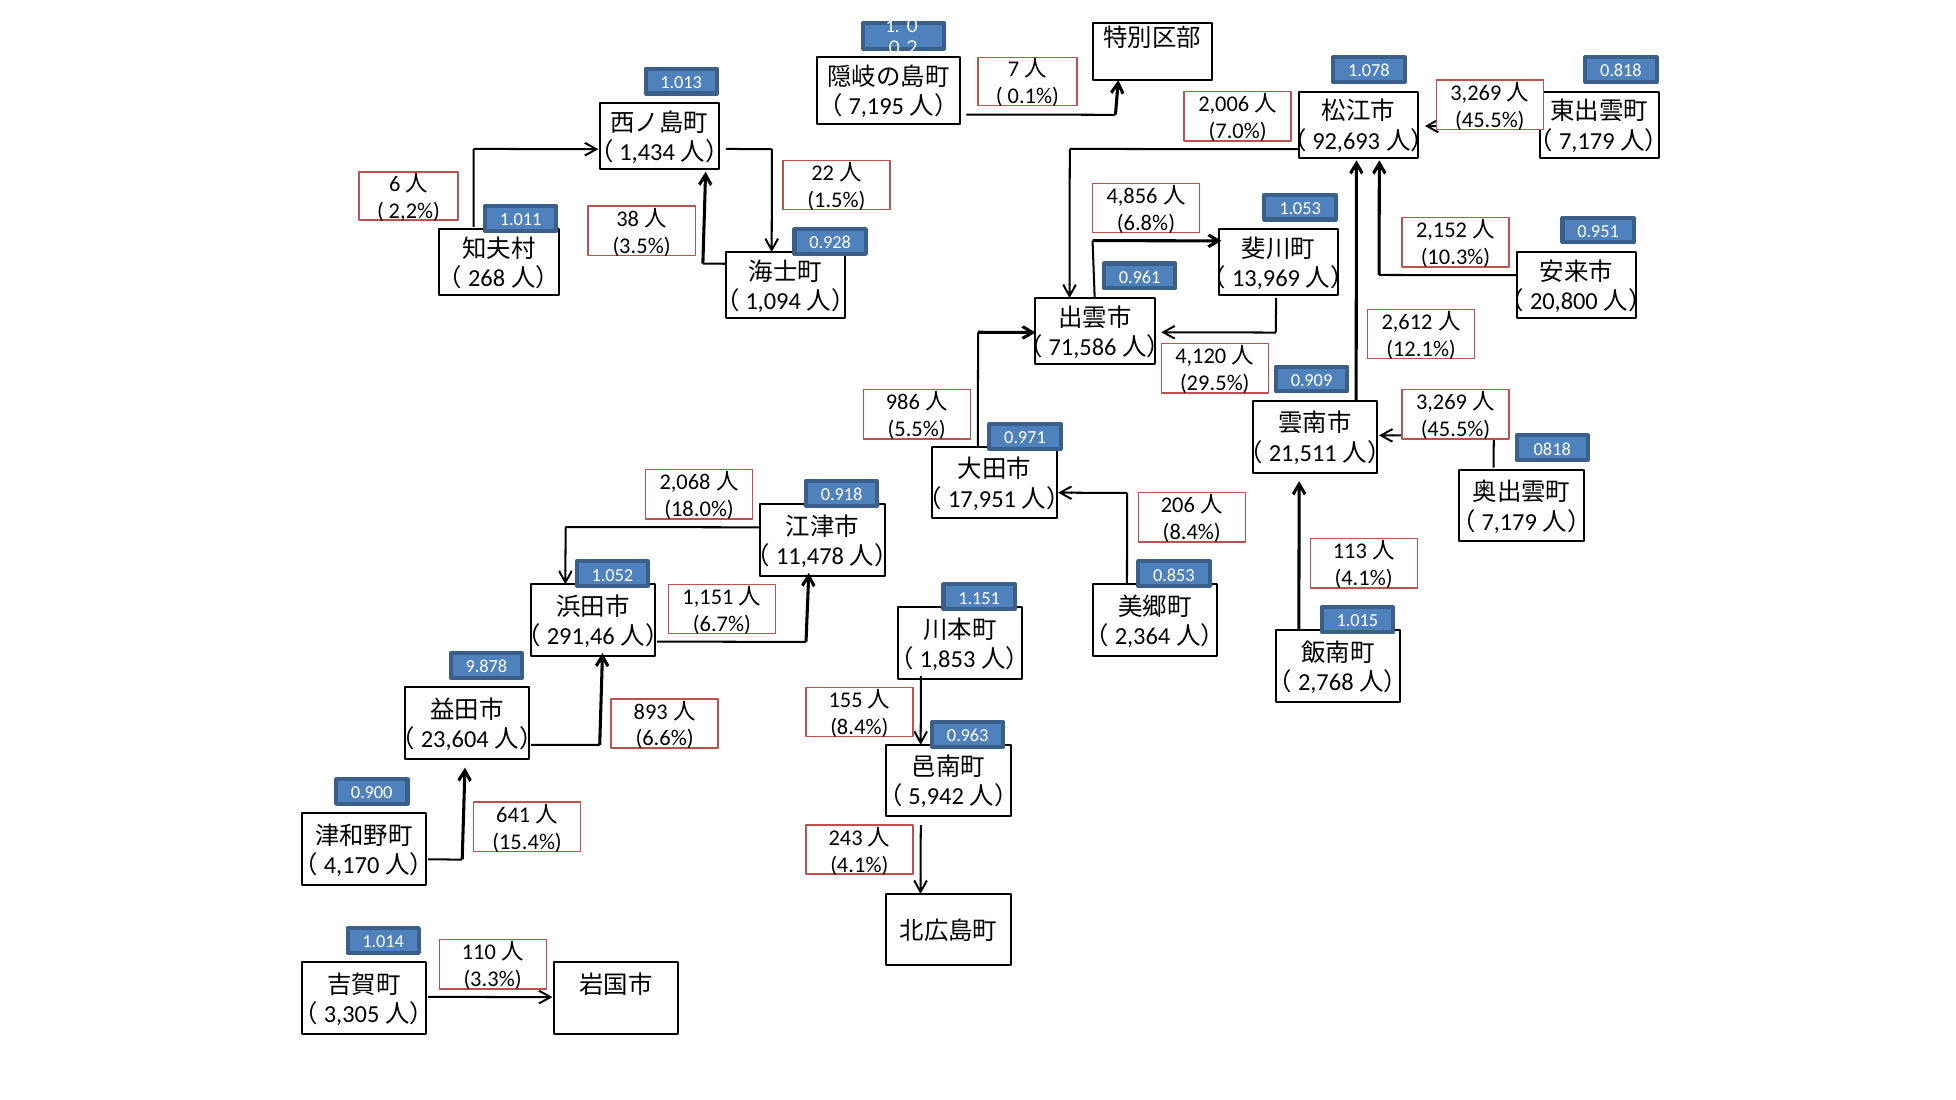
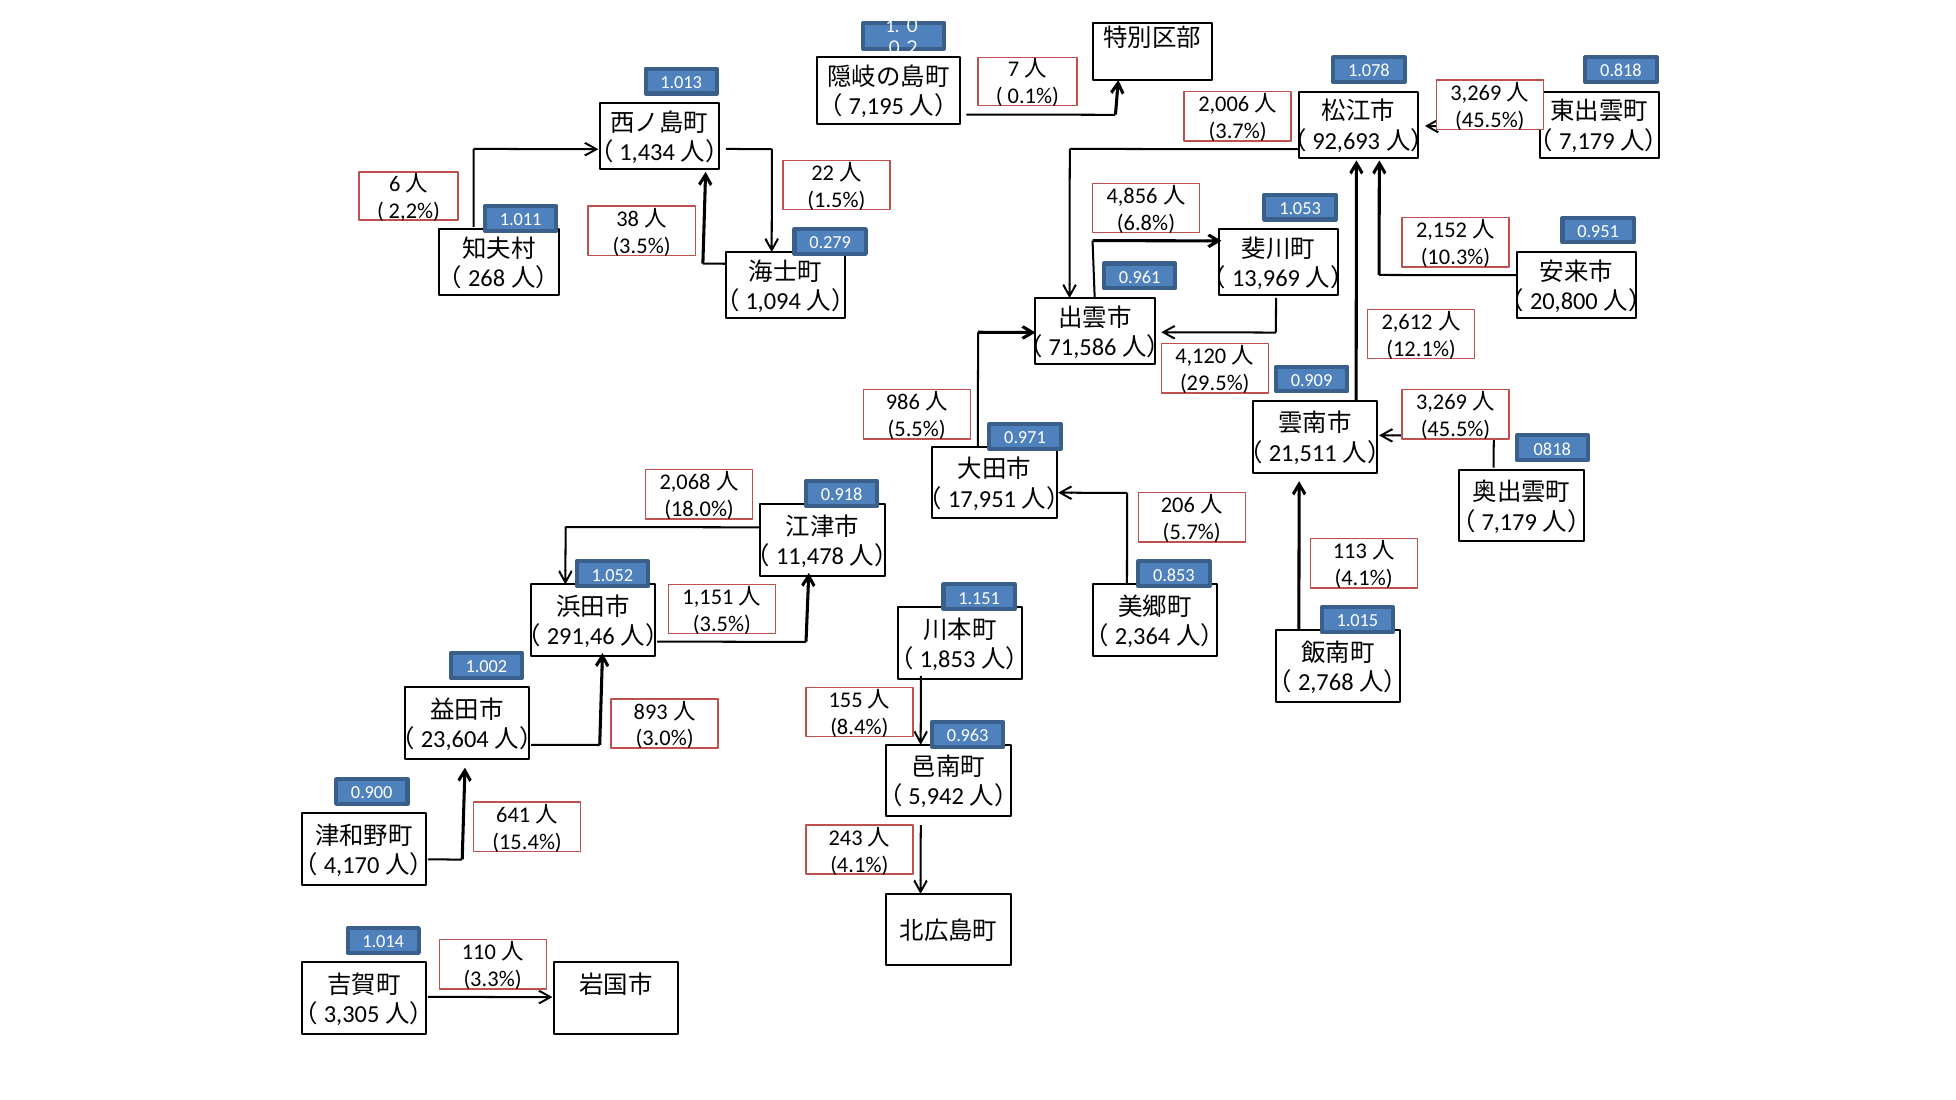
7.0%: 7.0% -> 3.7%
0.928: 0.928 -> 0.279
8.4% at (1192, 532): 8.4% -> 5.7%
6.7% at (722, 624): 6.7% -> 3.5%
9.878: 9.878 -> 1.002
6.6%: 6.6% -> 3.0%
